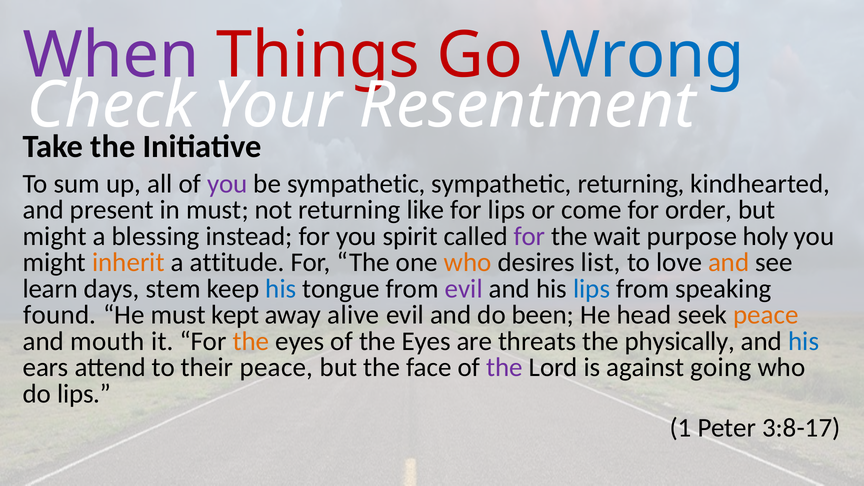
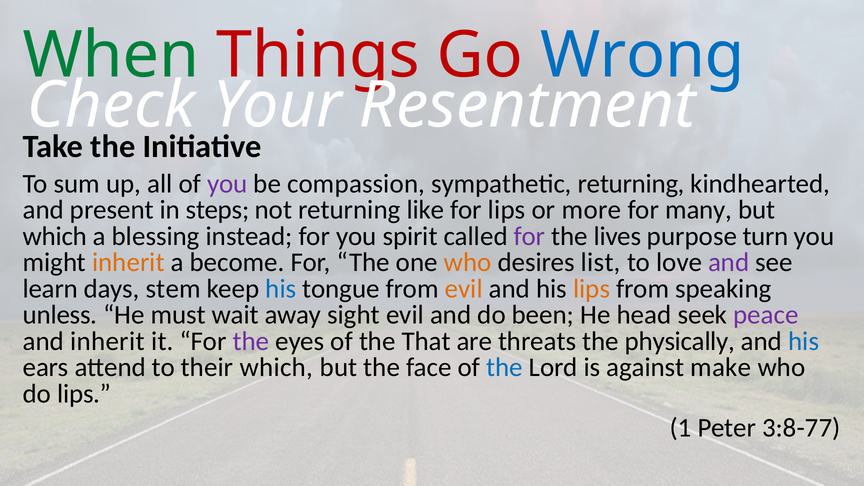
When colour: purple -> green
be sympathetic: sympathetic -> compassion
in must: must -> steps
come: come -> more
order: order -> many
might at (55, 236): might -> which
wait: wait -> lives
holy: holy -> turn
attitude: attitude -> become
and at (729, 262) colour: orange -> purple
evil at (464, 289) colour: purple -> orange
lips at (592, 289) colour: blue -> orange
found: found -> unless
kept: kept -> wait
alive: alive -> sight
peace at (766, 315) colour: orange -> purple
and mouth: mouth -> inherit
the at (251, 341) colour: orange -> purple
of the Eyes: Eyes -> That
their peace: peace -> which
the at (504, 367) colour: purple -> blue
going: going -> make
3:8-17: 3:8-17 -> 3:8-77
